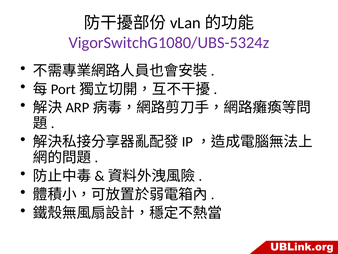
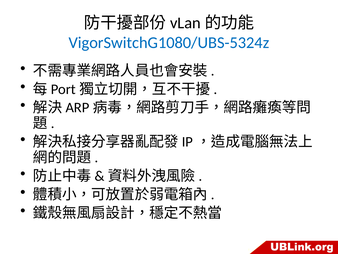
VigorSwitchG1080/UBS-5324z colour: purple -> blue
